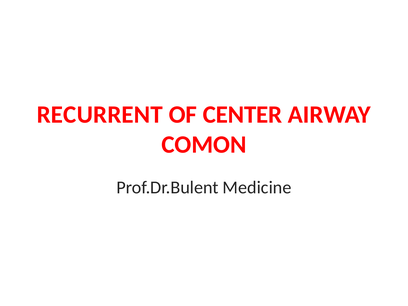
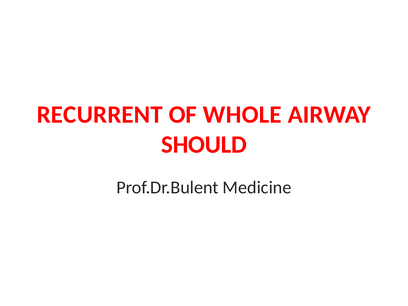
CENTER: CENTER -> WHOLE
COMON: COMON -> SHOULD
